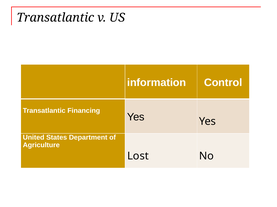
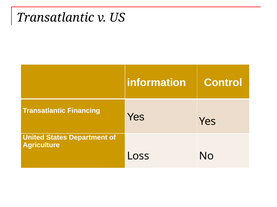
Lost: Lost -> Loss
